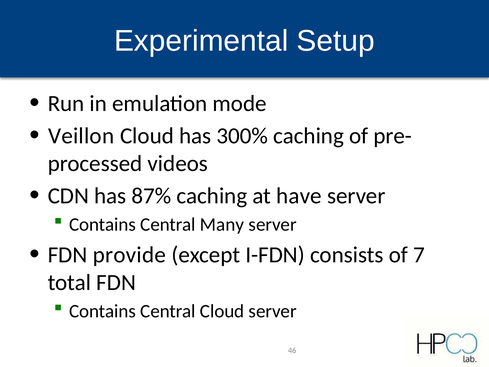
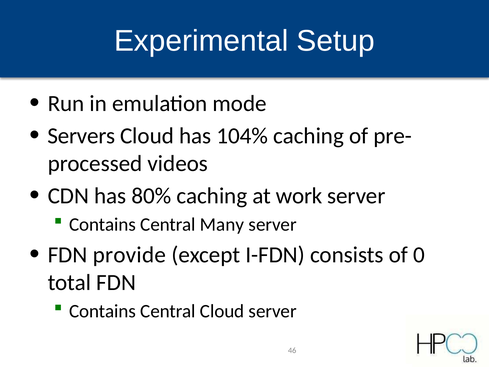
Veillon: Veillon -> Servers
300%: 300% -> 104%
87%: 87% -> 80%
have: have -> work
7: 7 -> 0
